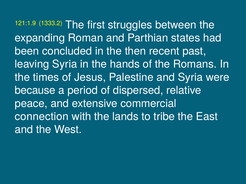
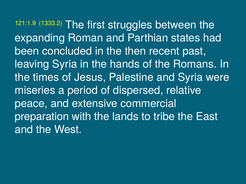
because: because -> miseries
connection: connection -> preparation
